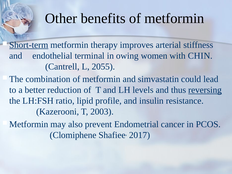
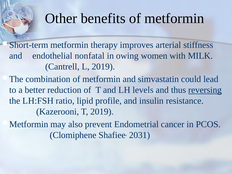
Short-term underline: present -> none
terminal: terminal -> nonfatal
CHIN: CHIN -> MILK
L 2055: 2055 -> 2019
T 2003: 2003 -> 2019
2017: 2017 -> 2031
